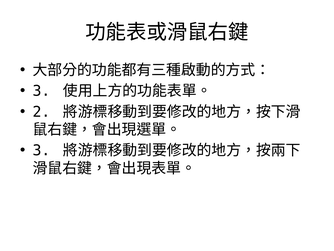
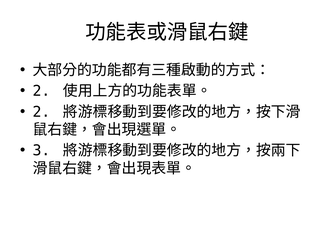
3 at (42, 91): 3 -> 2
